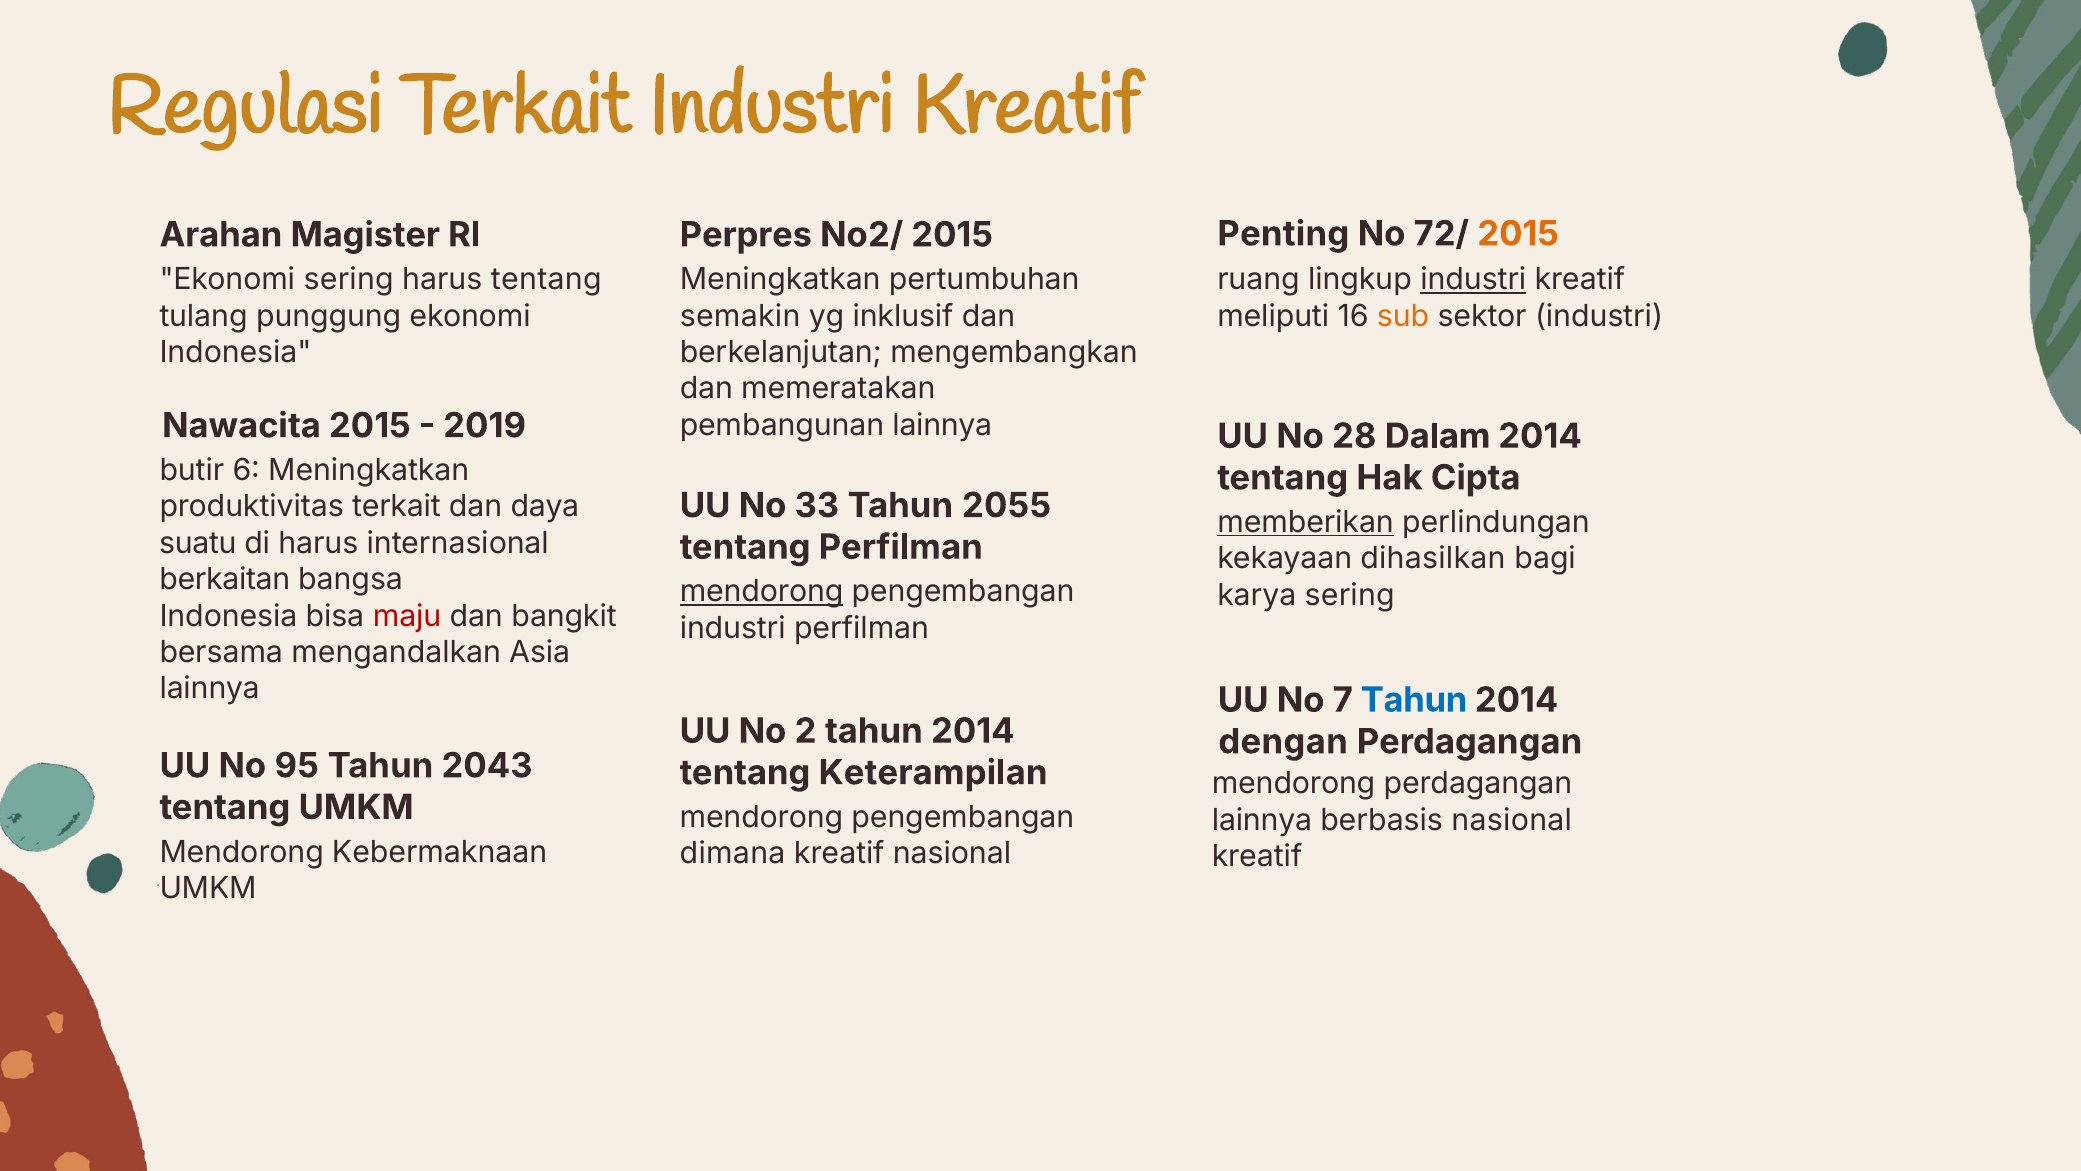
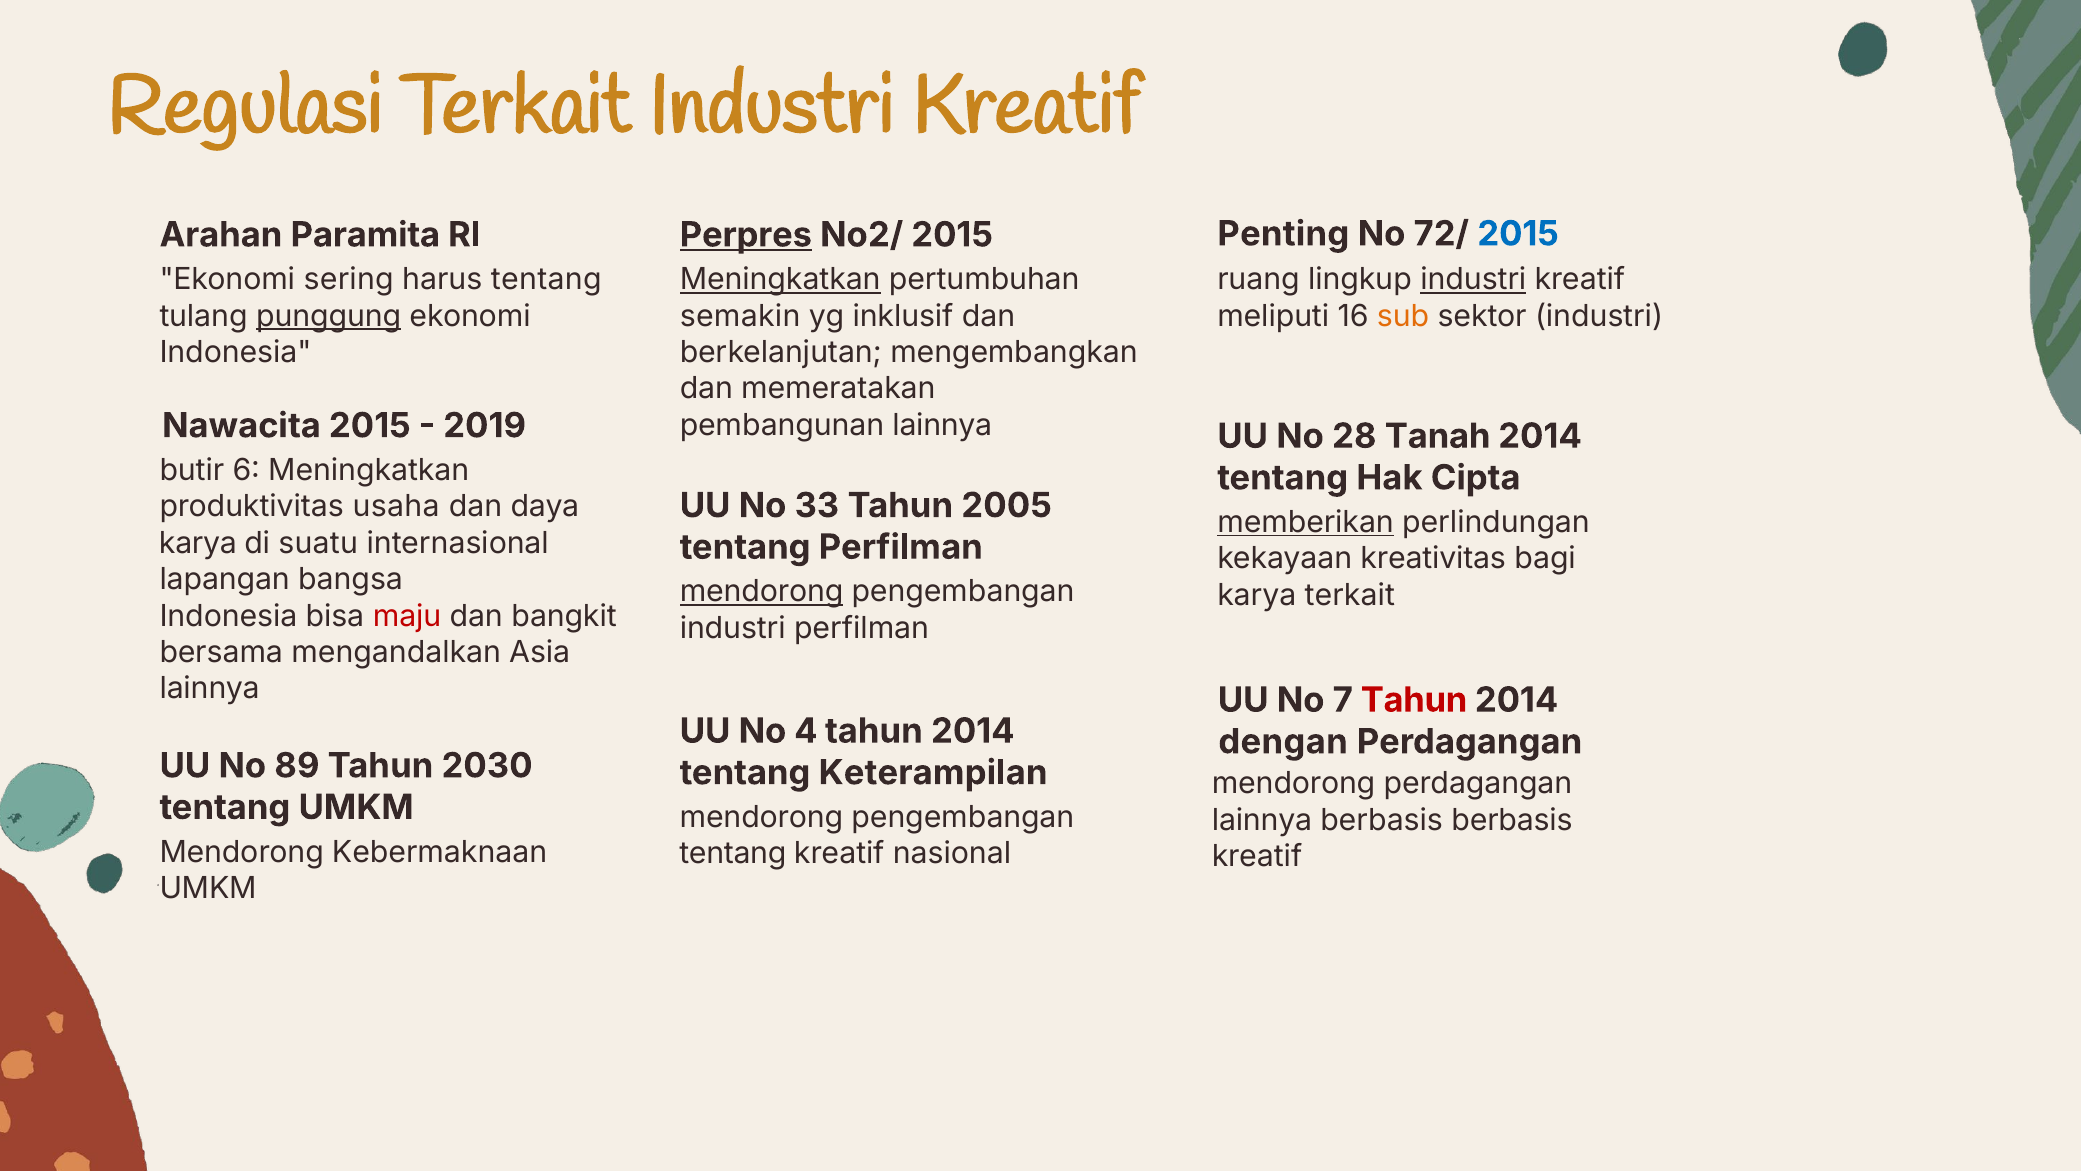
Magister: Magister -> Paramita
Perpres underline: none -> present
2015 at (1518, 234) colour: orange -> blue
Meningkatkan at (780, 280) underline: none -> present
punggung underline: none -> present
Dalam: Dalam -> Tanah
2055: 2055 -> 2005
produktivitas terkait: terkait -> usaha
suatu at (198, 543): suatu -> karya
di harus: harus -> suatu
dihasilkan: dihasilkan -> kreativitas
berkaitan: berkaitan -> lapangan
karya sering: sering -> terkait
Tahun at (1414, 700) colour: blue -> red
2: 2 -> 4
95: 95 -> 89
2043: 2043 -> 2030
berbasis nasional: nasional -> berbasis
dimana at (733, 854): dimana -> tentang
